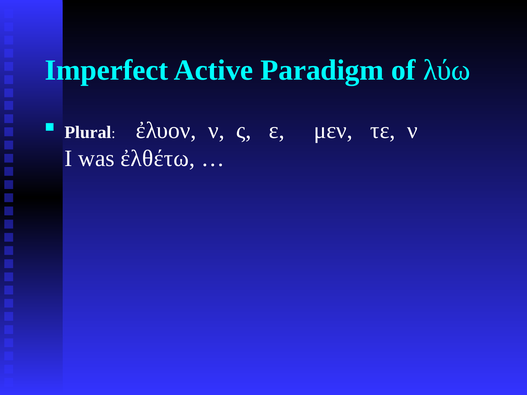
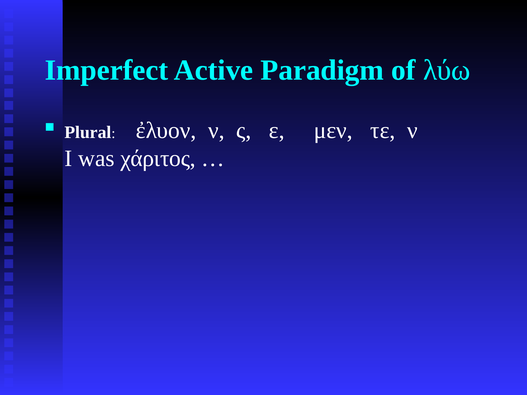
ἐλθέτω: ἐλθέτω -> χάριτος
